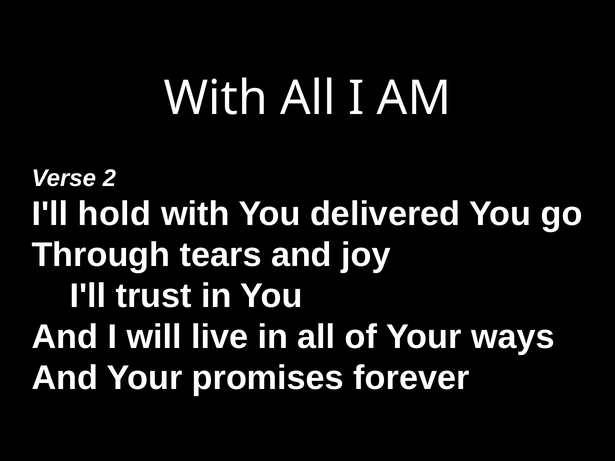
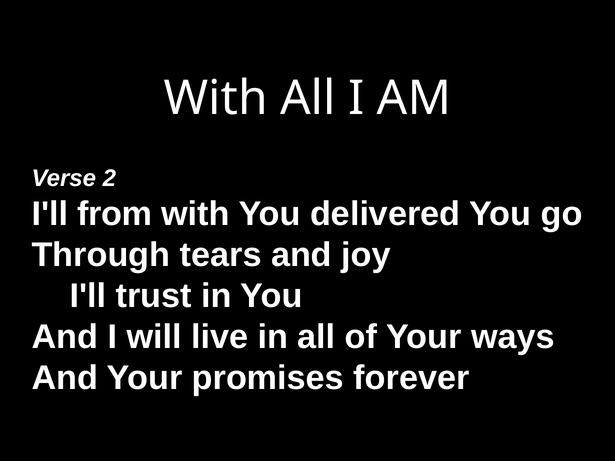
hold: hold -> from
